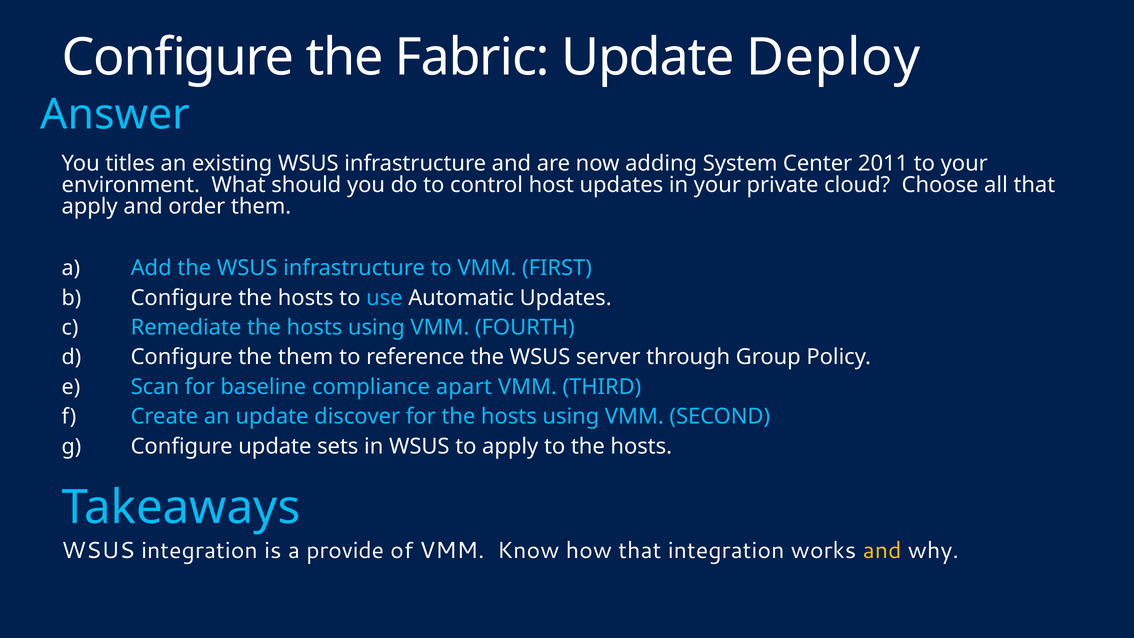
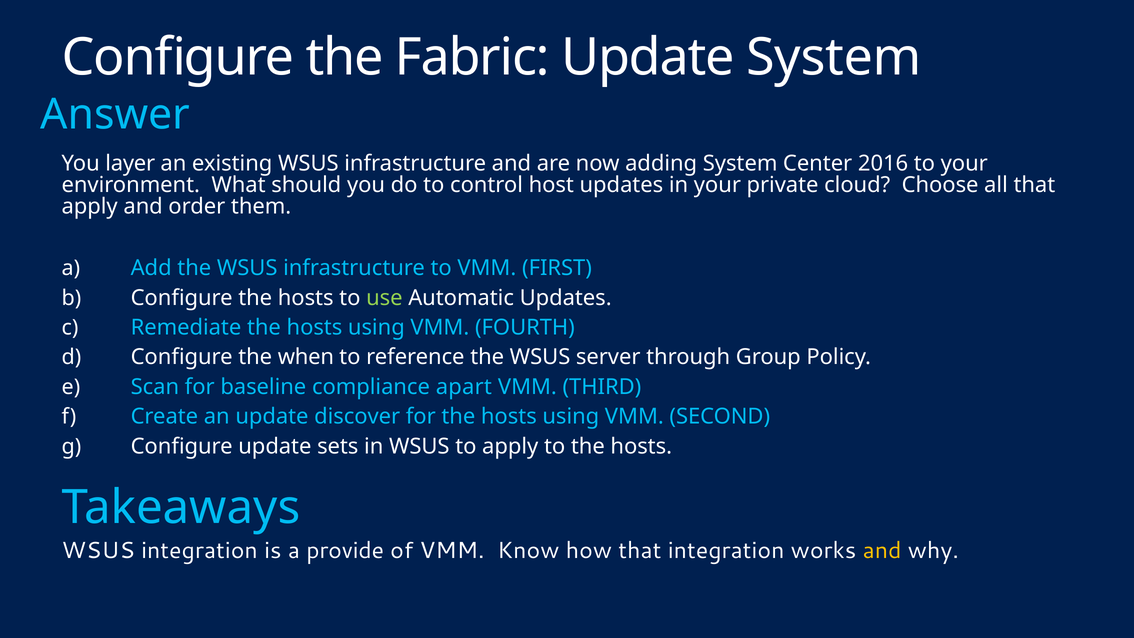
Update Deploy: Deploy -> System
titles: titles -> layer
2011: 2011 -> 2016
use colour: light blue -> light green
the them: them -> when
